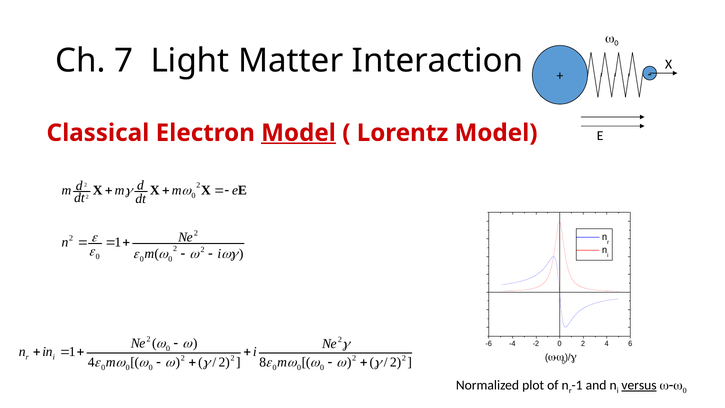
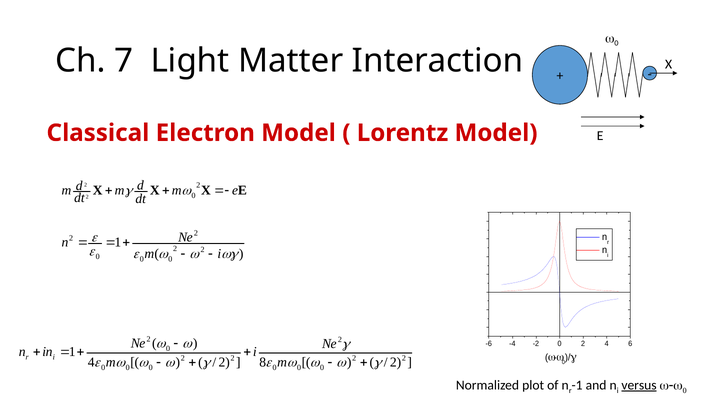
Model at (299, 133) underline: present -> none
